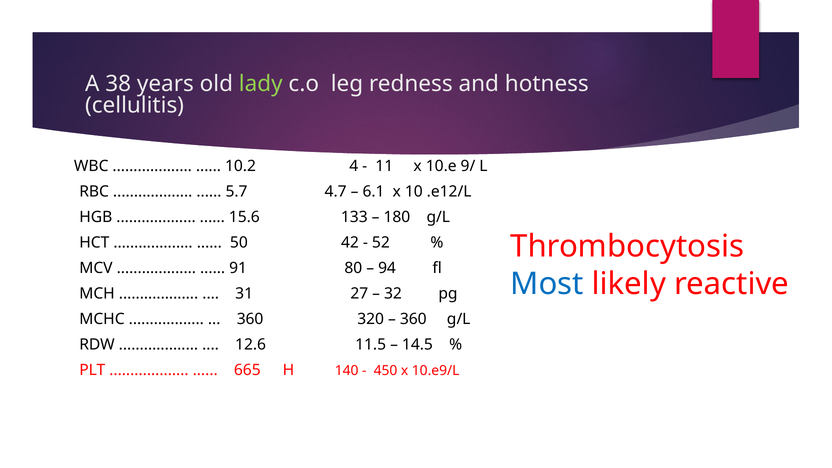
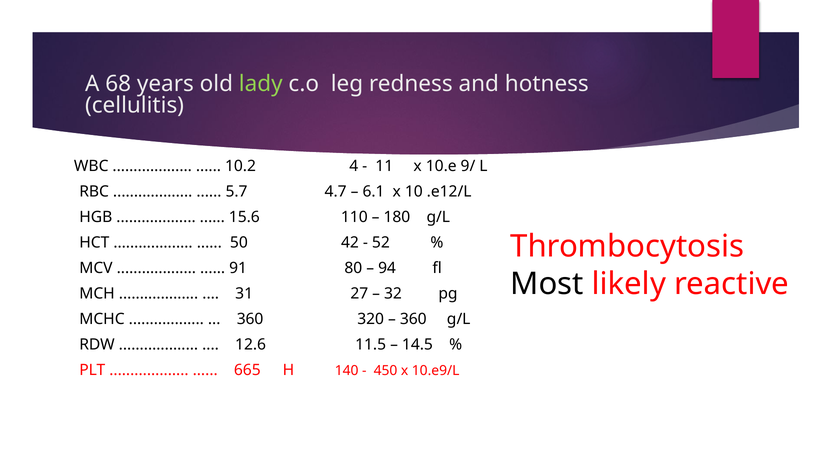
38: 38 -> 68
133: 133 -> 110
Most colour: blue -> black
